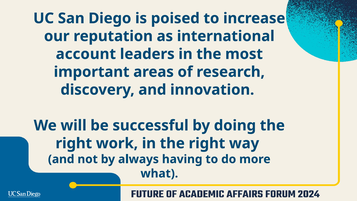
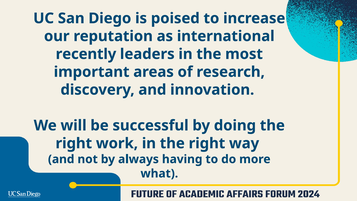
account: account -> recently
